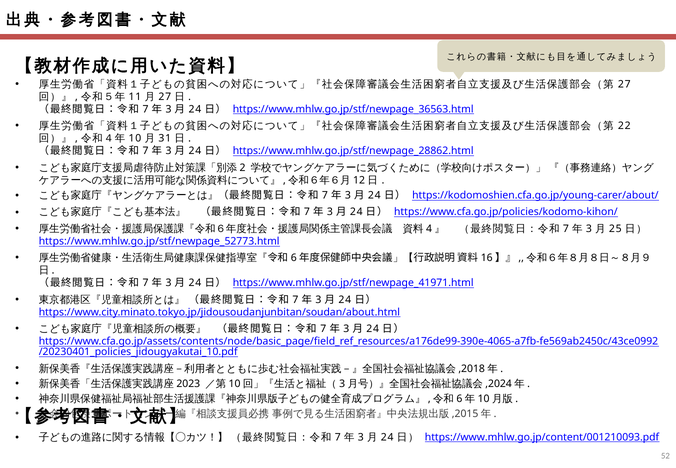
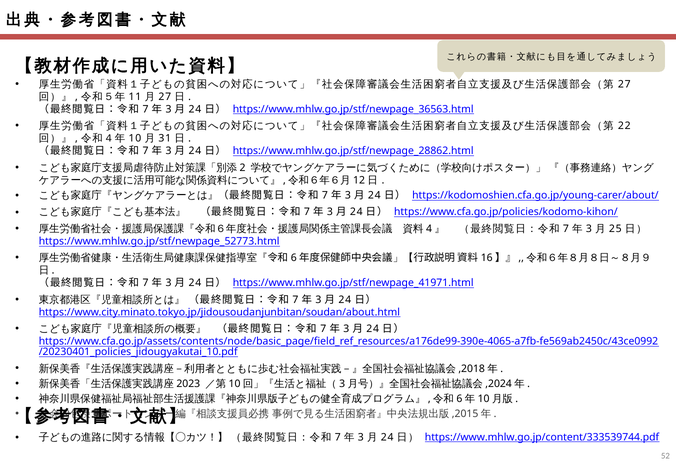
https://www.mhlw.go.jp/content/001210093.pdf: https://www.mhlw.go.jp/content/001210093.pdf -> https://www.mhlw.go.jp/content/333539744.pdf
